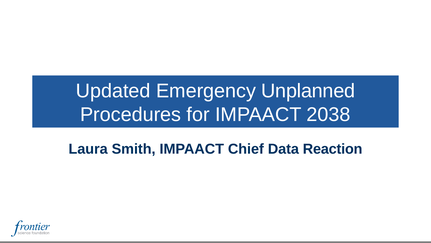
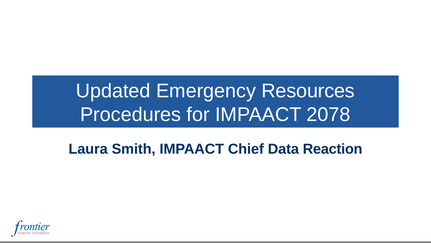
Unplanned: Unplanned -> Resources
2038: 2038 -> 2078
